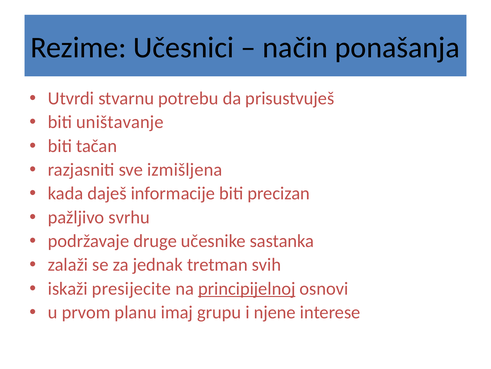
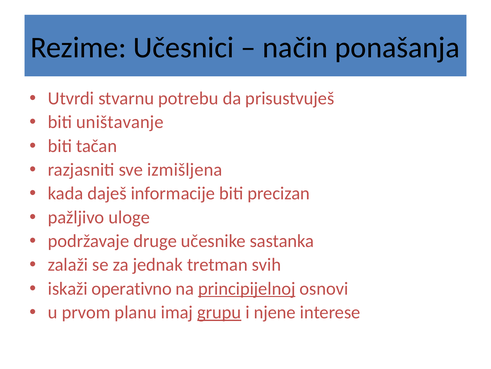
svrhu: svrhu -> uloge
presijecite: presijecite -> operativno
grupu underline: none -> present
